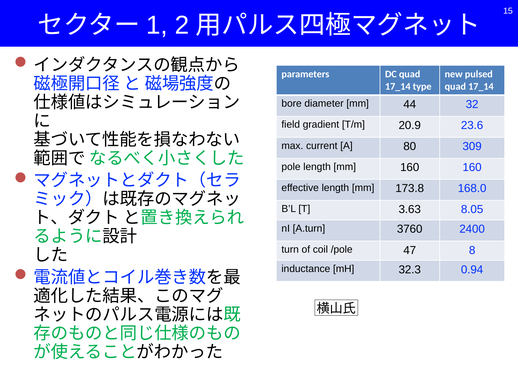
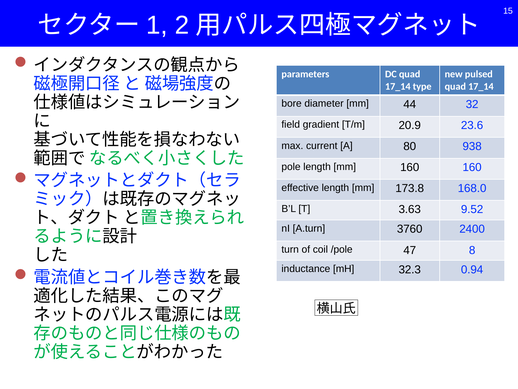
309: 309 -> 938
8.05: 8.05 -> 9.52
